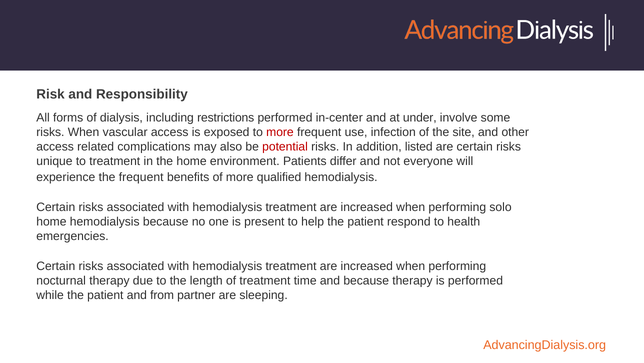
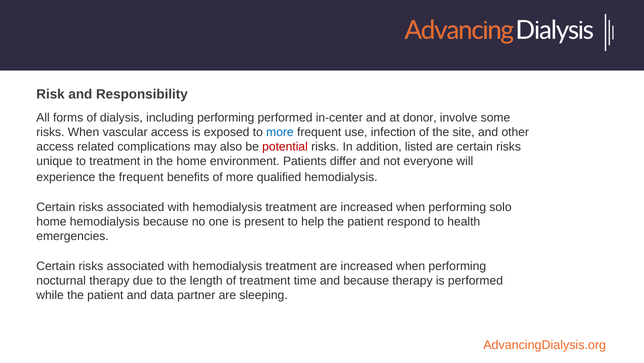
including restrictions: restrictions -> performing
under: under -> donor
more at (280, 132) colour: red -> blue
from: from -> data
